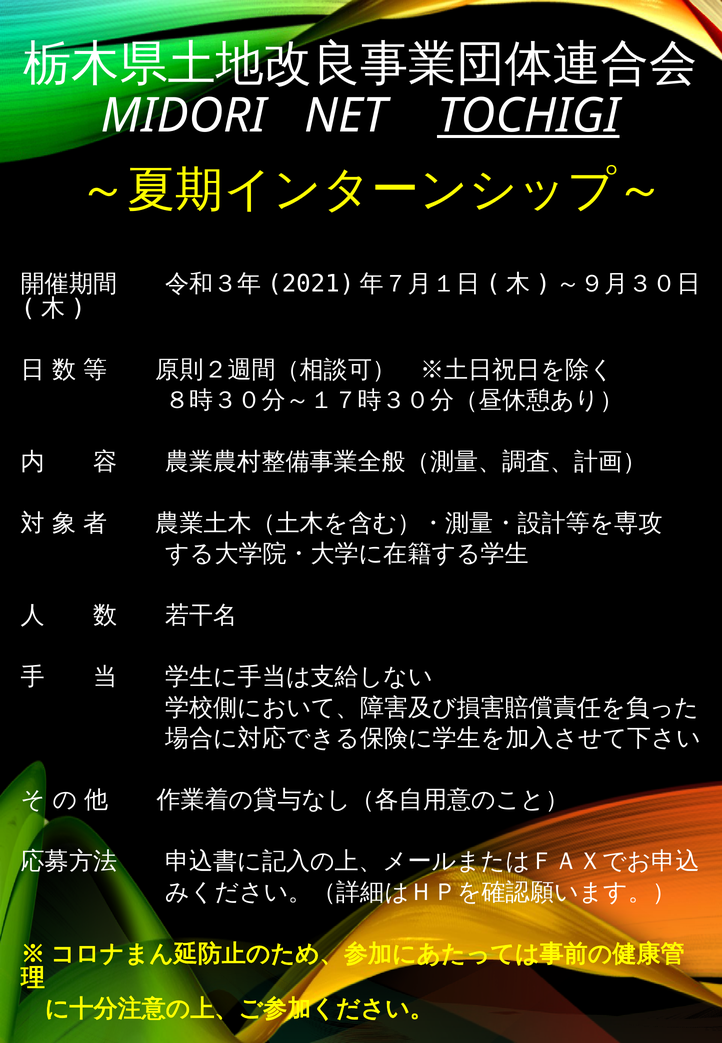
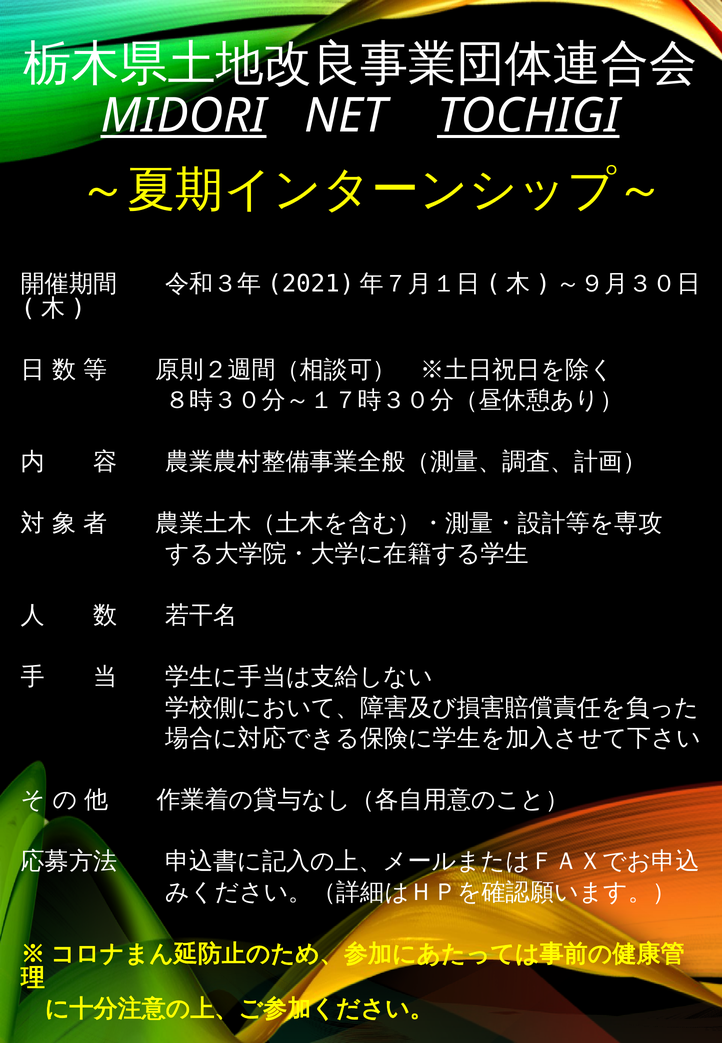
MIDORI underline: none -> present
